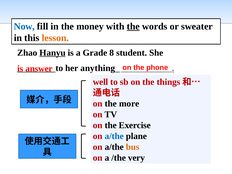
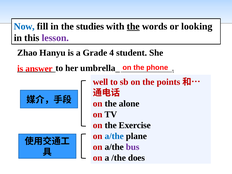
money: money -> studies
sweater: sweater -> looking
lesson colour: orange -> purple
Hanyu underline: present -> none
8: 8 -> 4
anything: anything -> umbrella
things: things -> points
more: more -> alone
bus colour: orange -> purple
very: very -> does
